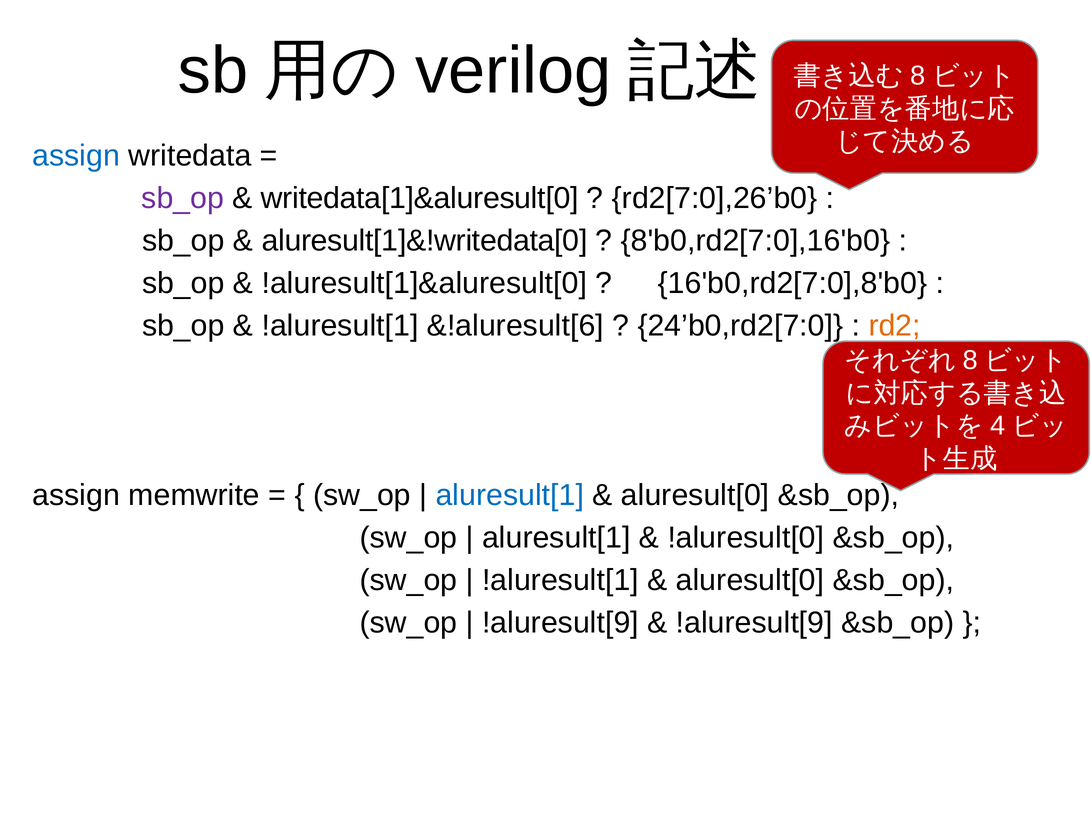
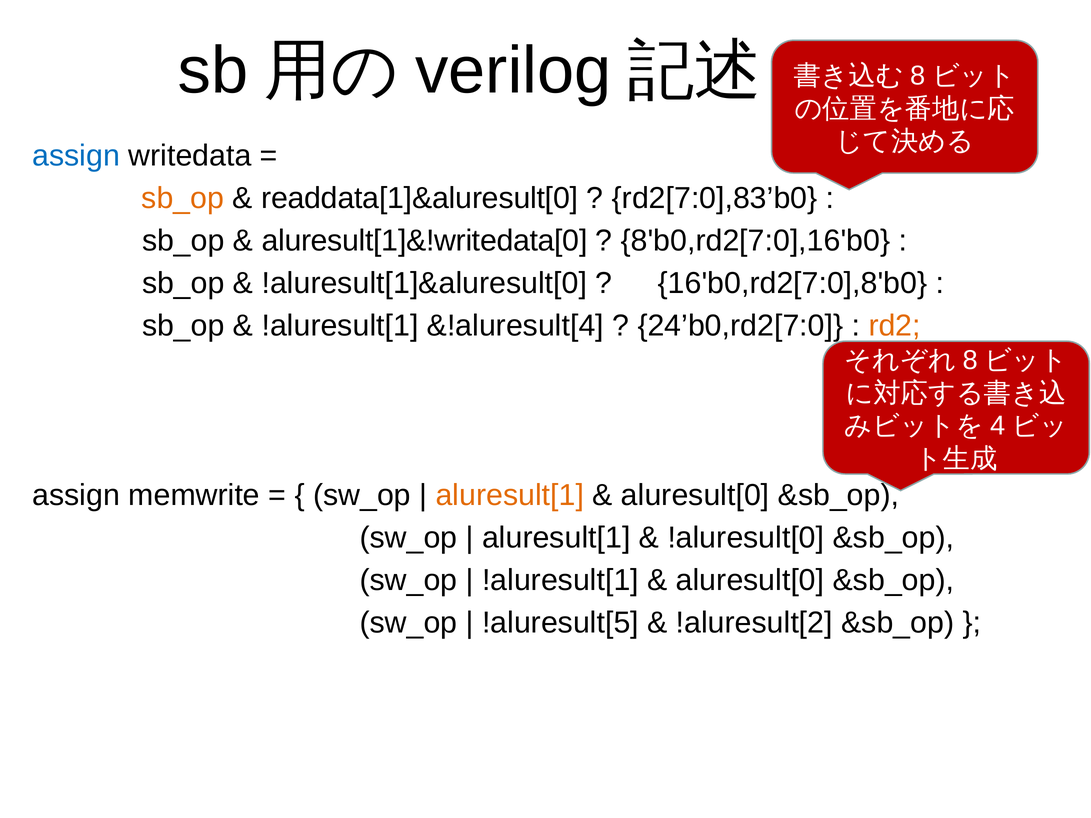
sb_op at (183, 198) colour: purple -> orange
writedata[1]&aluresult[0: writedata[1]&aluresult[0 -> readdata[1]&aluresult[0
rd2[7:0],26’b0: rd2[7:0],26’b0 -> rd2[7:0],83’b0
&!aluresult[6: &!aluresult[6 -> &!aluresult[4
aluresult[1 at (510, 496) colour: blue -> orange
!aluresult[9 at (560, 623): !aluresult[9 -> !aluresult[5
!aluresult[9 at (754, 623): !aluresult[9 -> !aluresult[2
